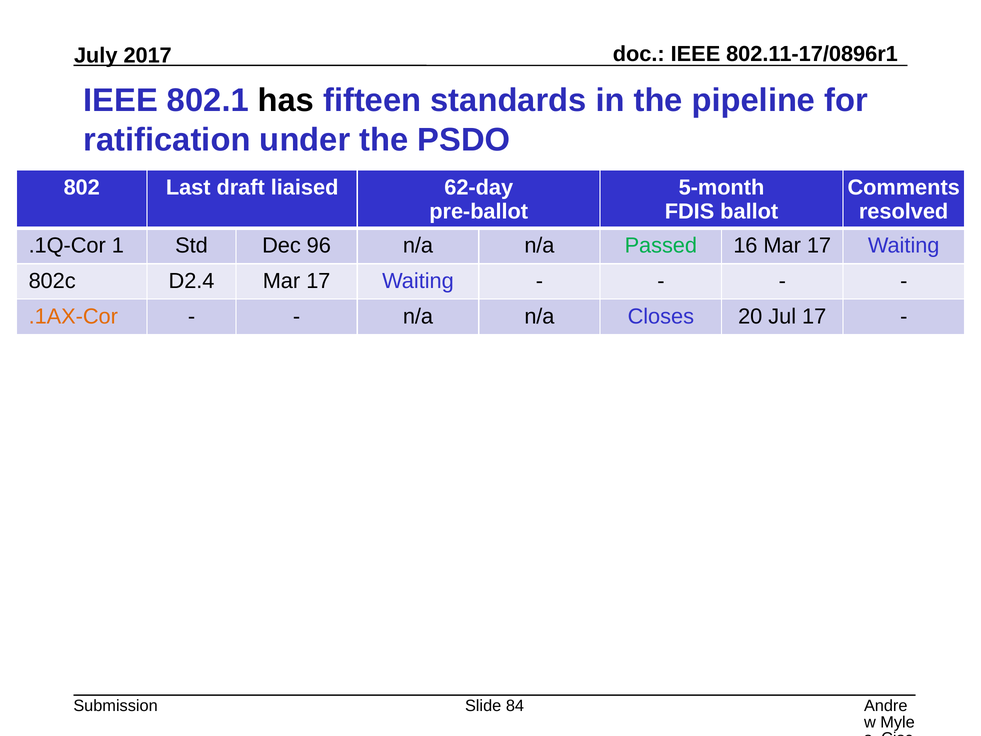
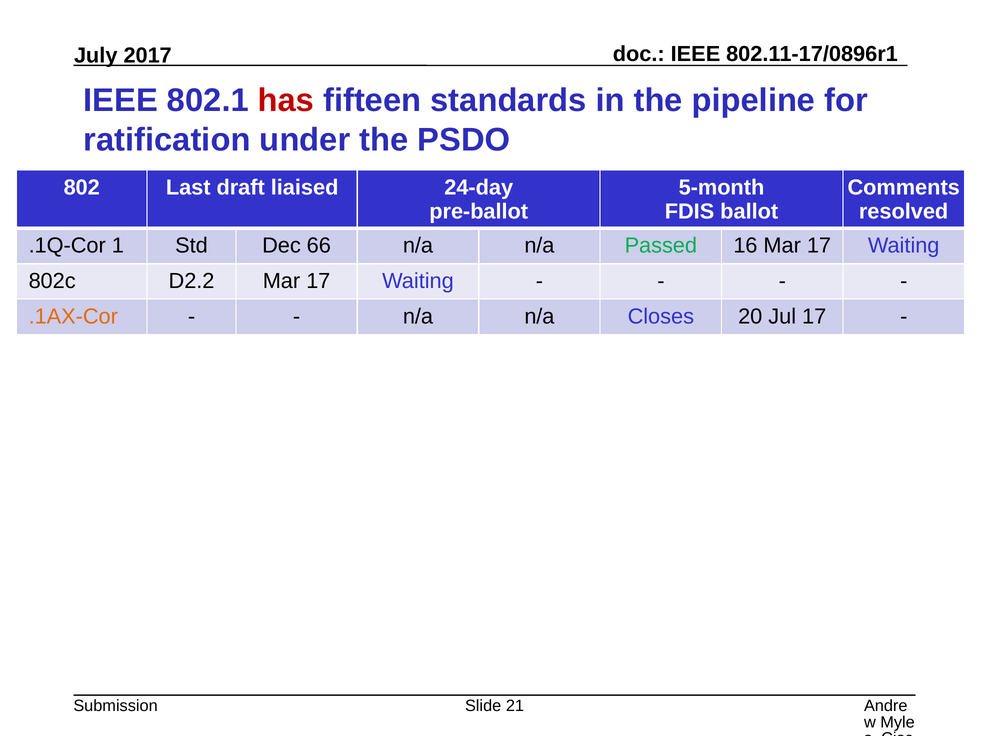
has colour: black -> red
62-day: 62-day -> 24-day
96: 96 -> 66
D2.4: D2.4 -> D2.2
84: 84 -> 21
